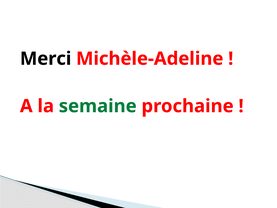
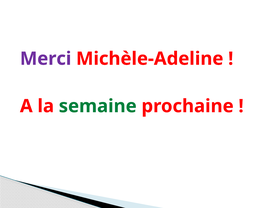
Merci colour: black -> purple
